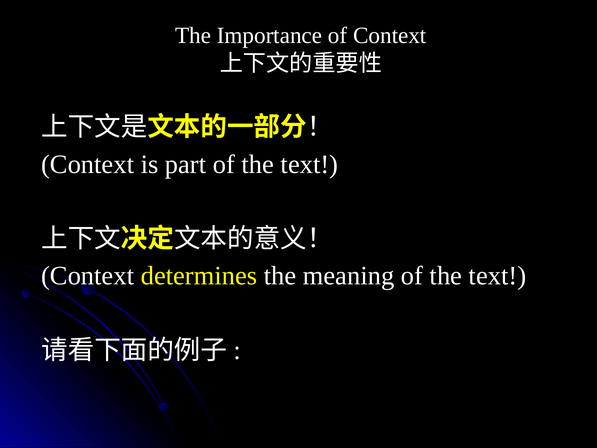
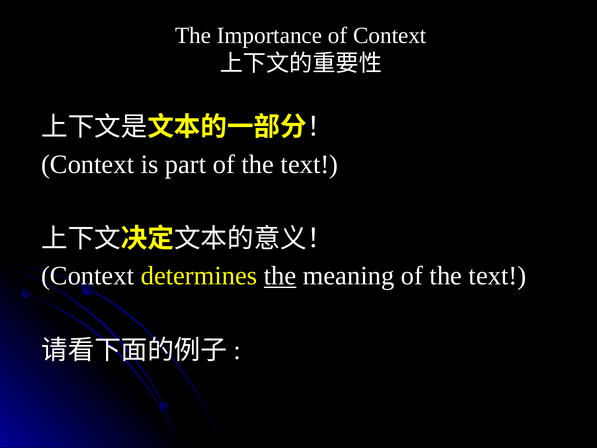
the at (280, 276) underline: none -> present
